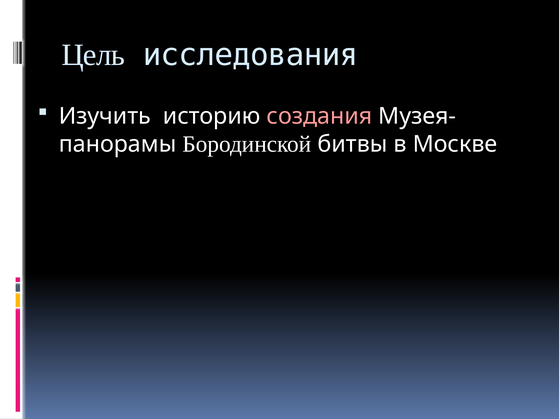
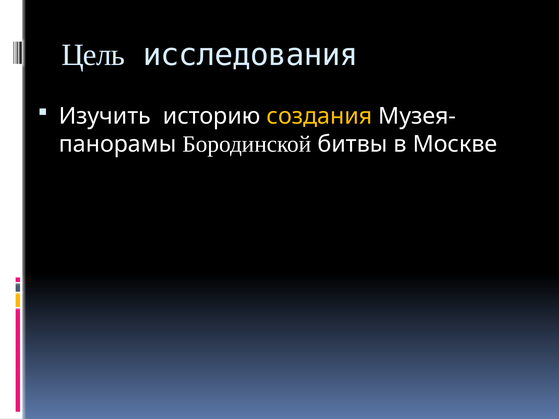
создания colour: pink -> yellow
